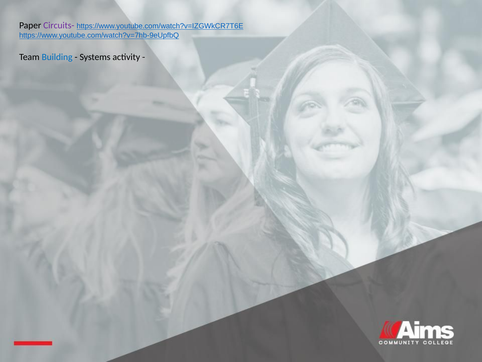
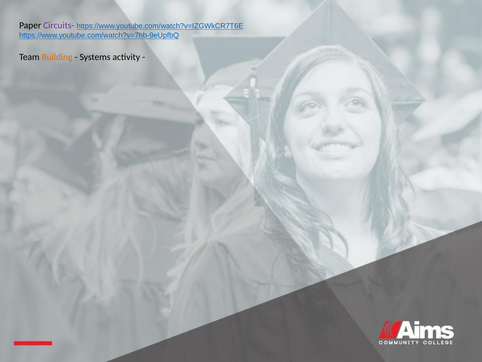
Building colour: blue -> orange
